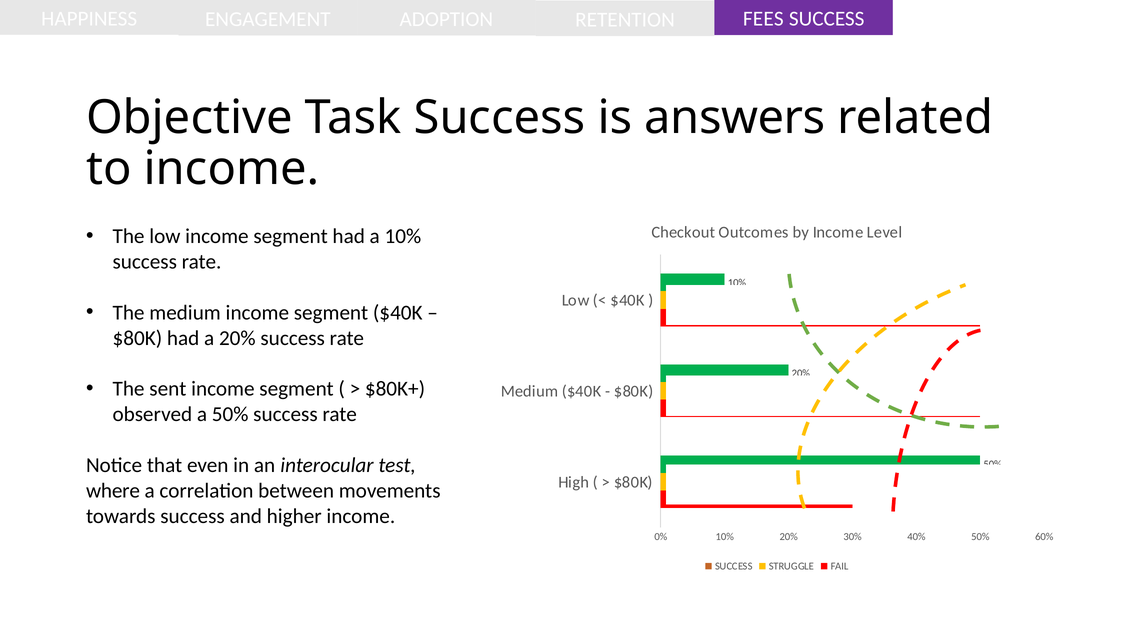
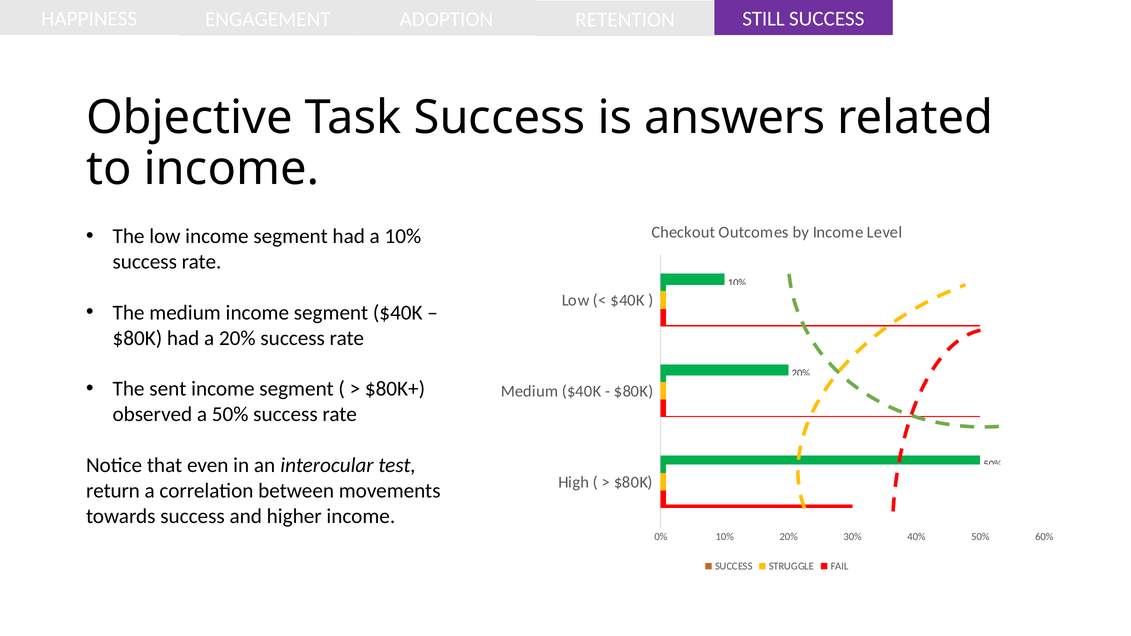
FEES: FEES -> STILL
where: where -> return
